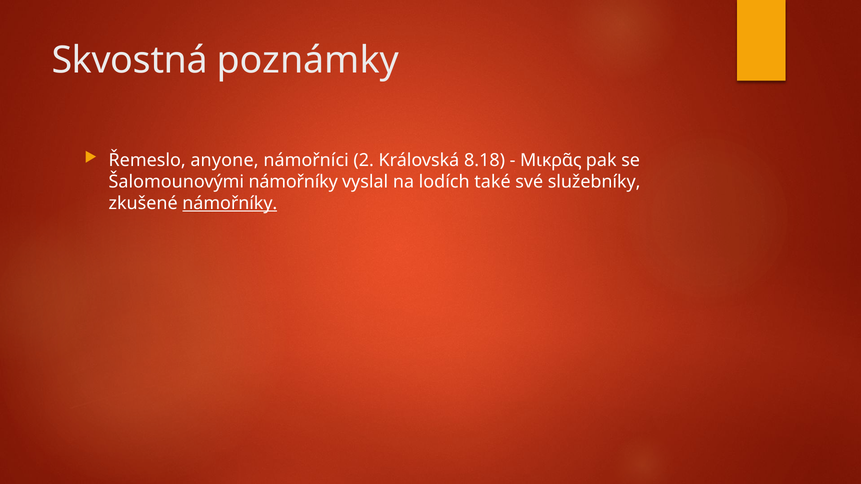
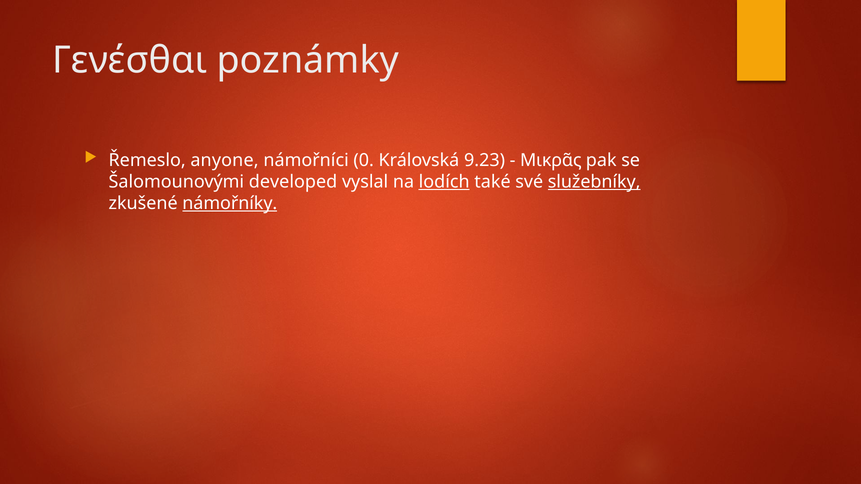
Skvostná: Skvostná -> Γενέσθαι
2: 2 -> 0
8.18: 8.18 -> 9.23
Šalomounovými námořníky: námořníky -> developed
lodích underline: none -> present
služebníky underline: none -> present
